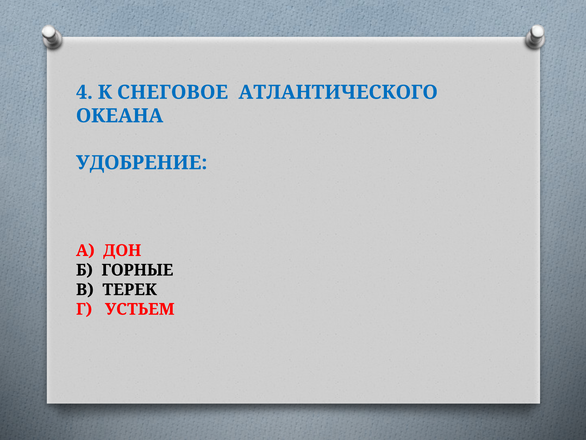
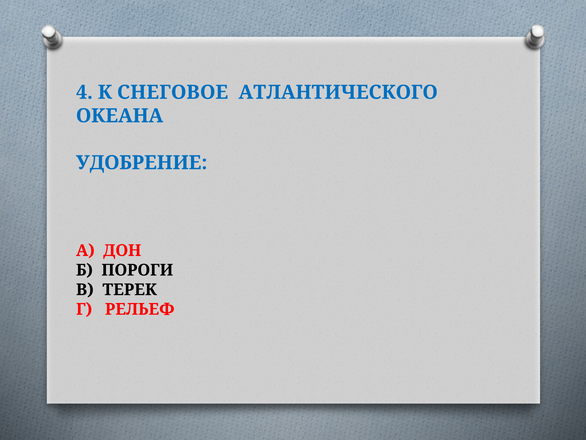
ГОРНЫЕ: ГОРНЫЕ -> ПОРОГИ
УСТЬЕМ: УСТЬЕМ -> РЕЛЬЕФ
